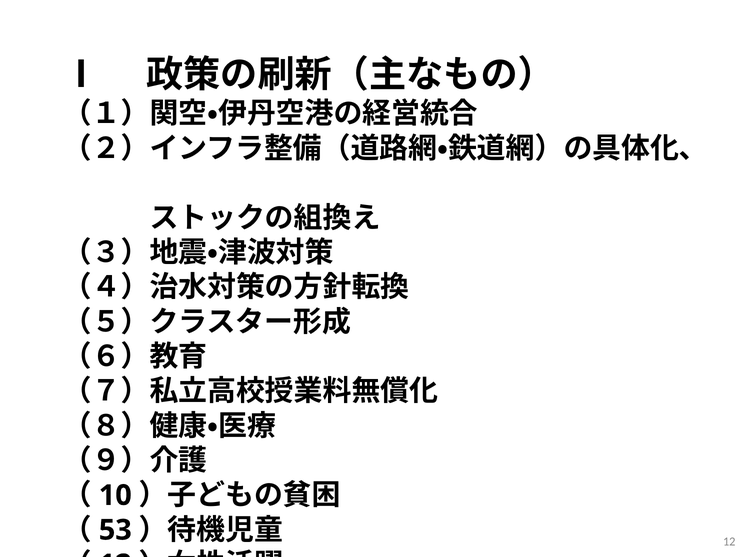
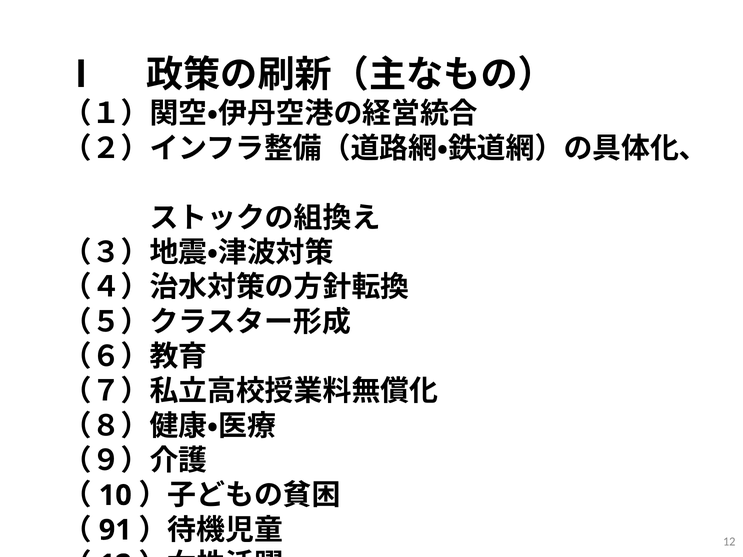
53: 53 -> 91
